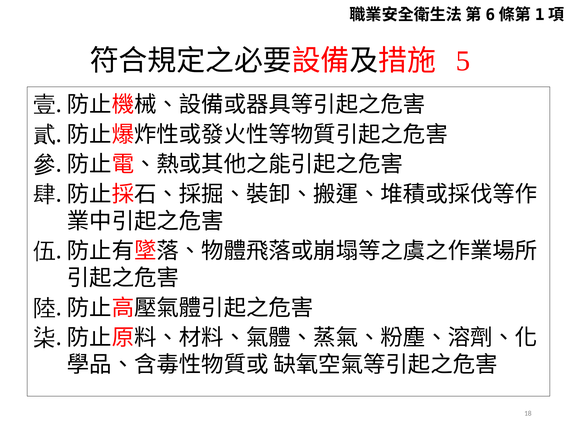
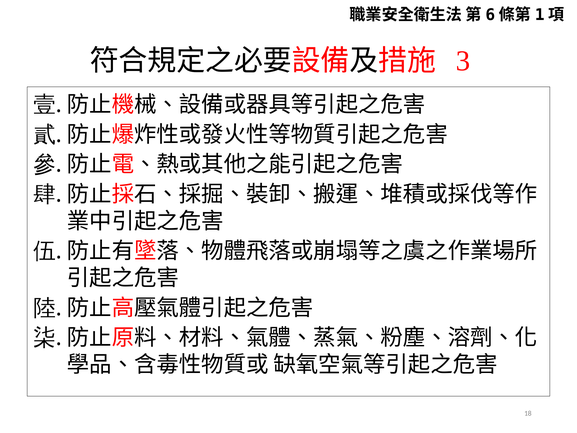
5: 5 -> 3
